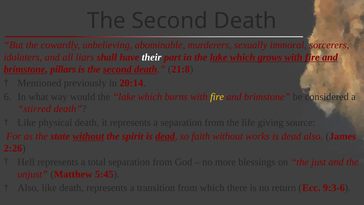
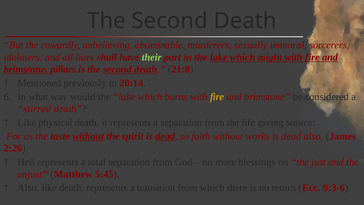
their colour: white -> light green
grows: grows -> might
state: state -> taste
